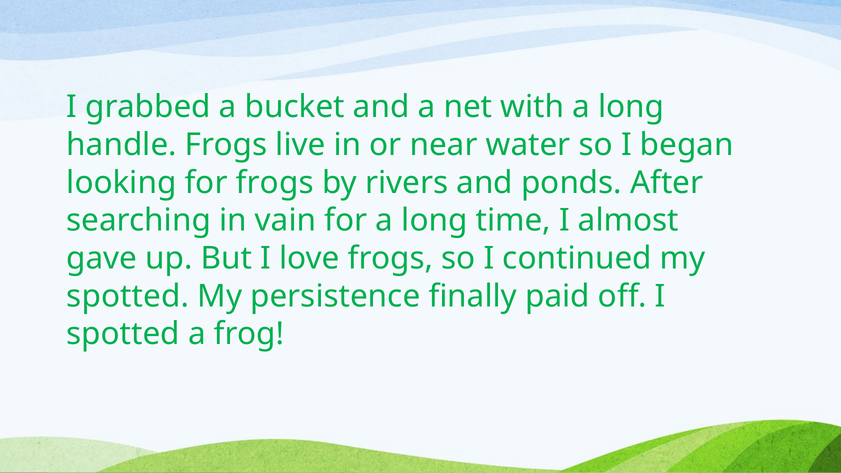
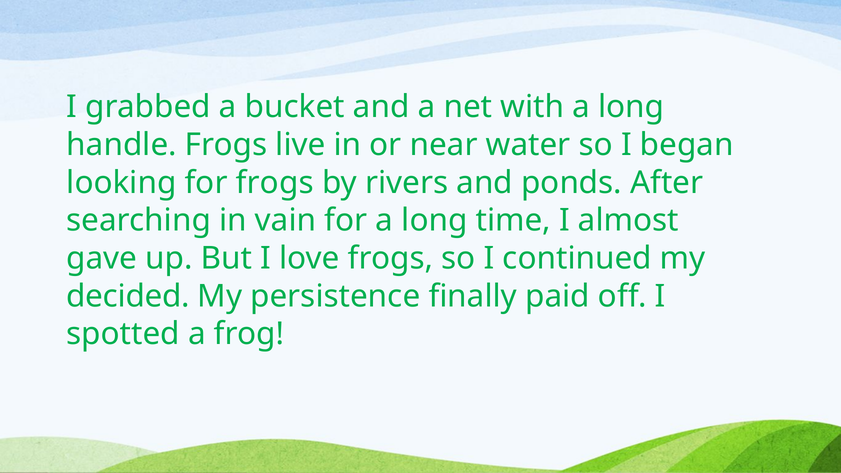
spotted at (128, 296): spotted -> decided
